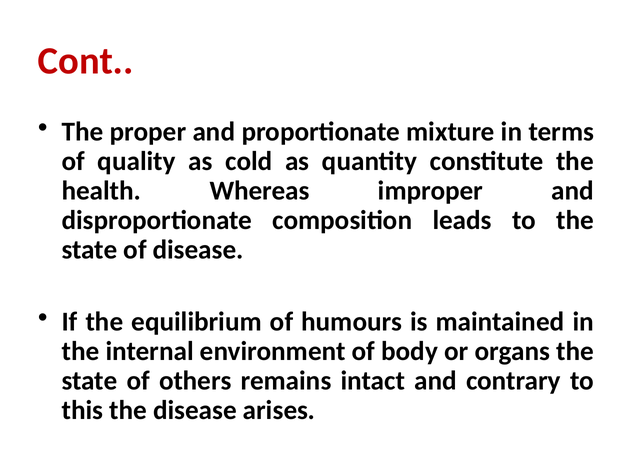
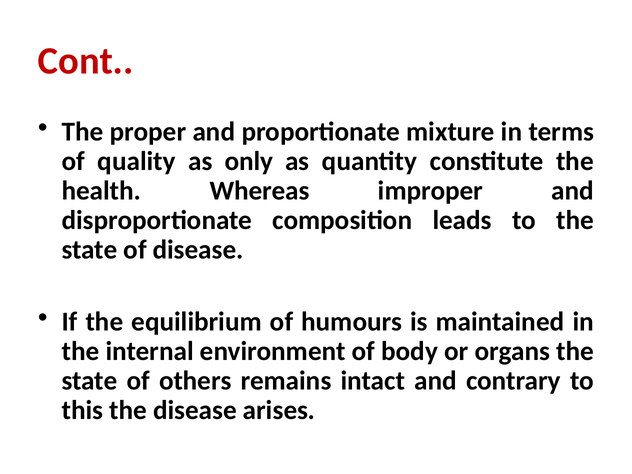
cold: cold -> only
